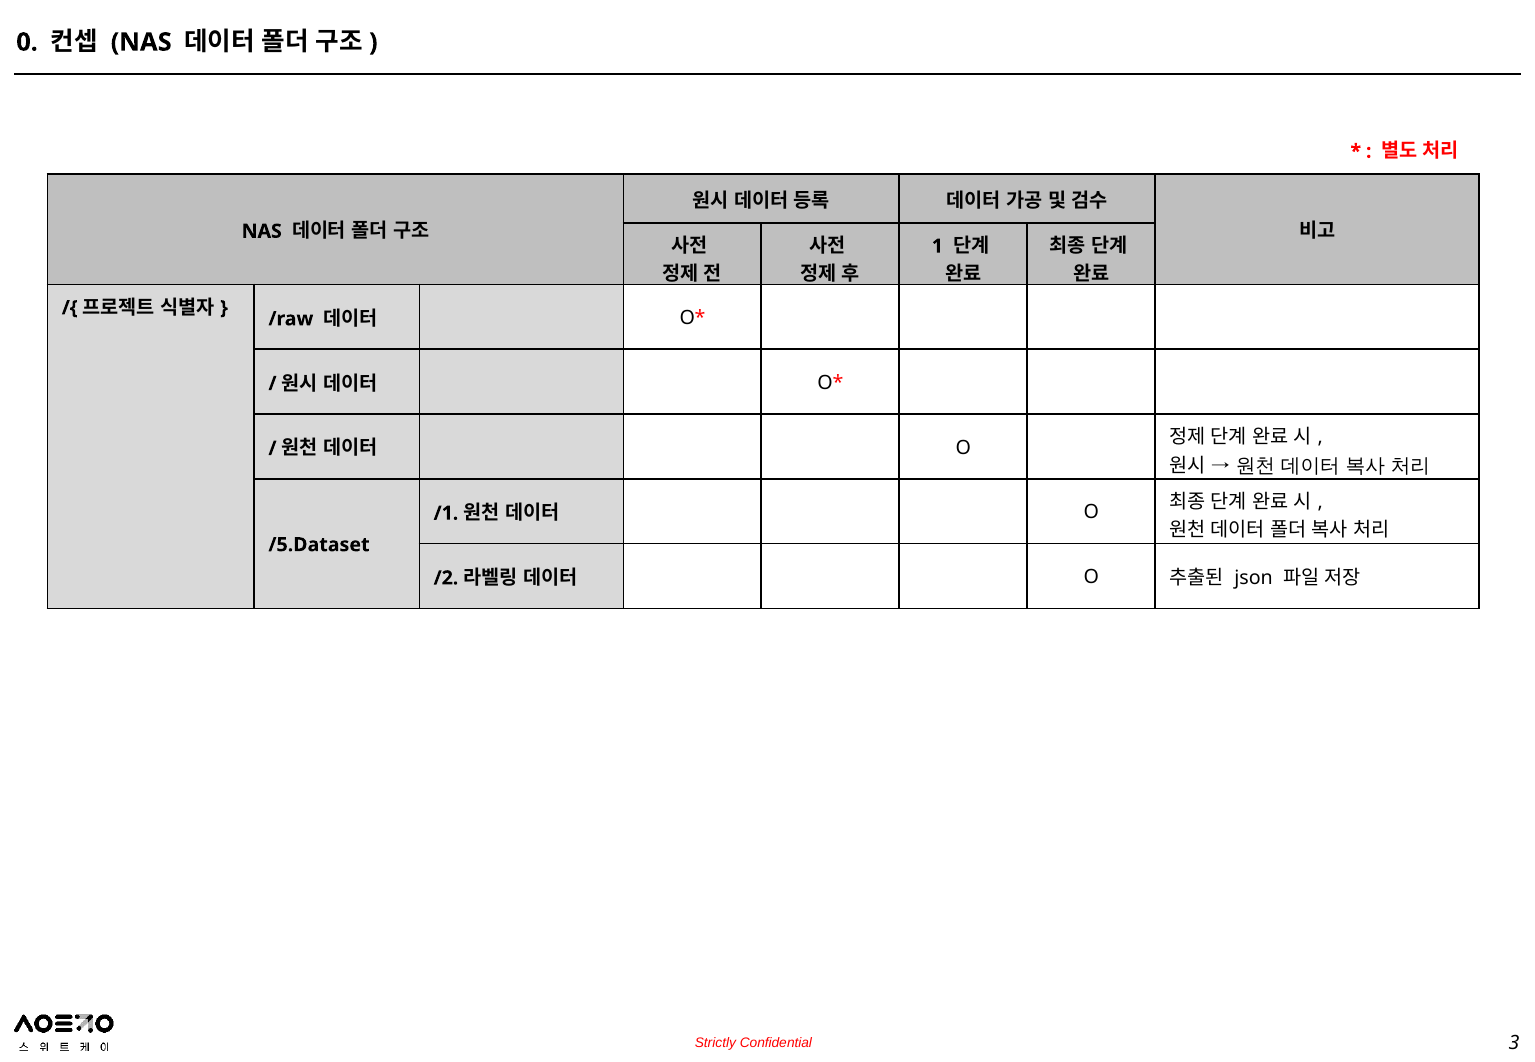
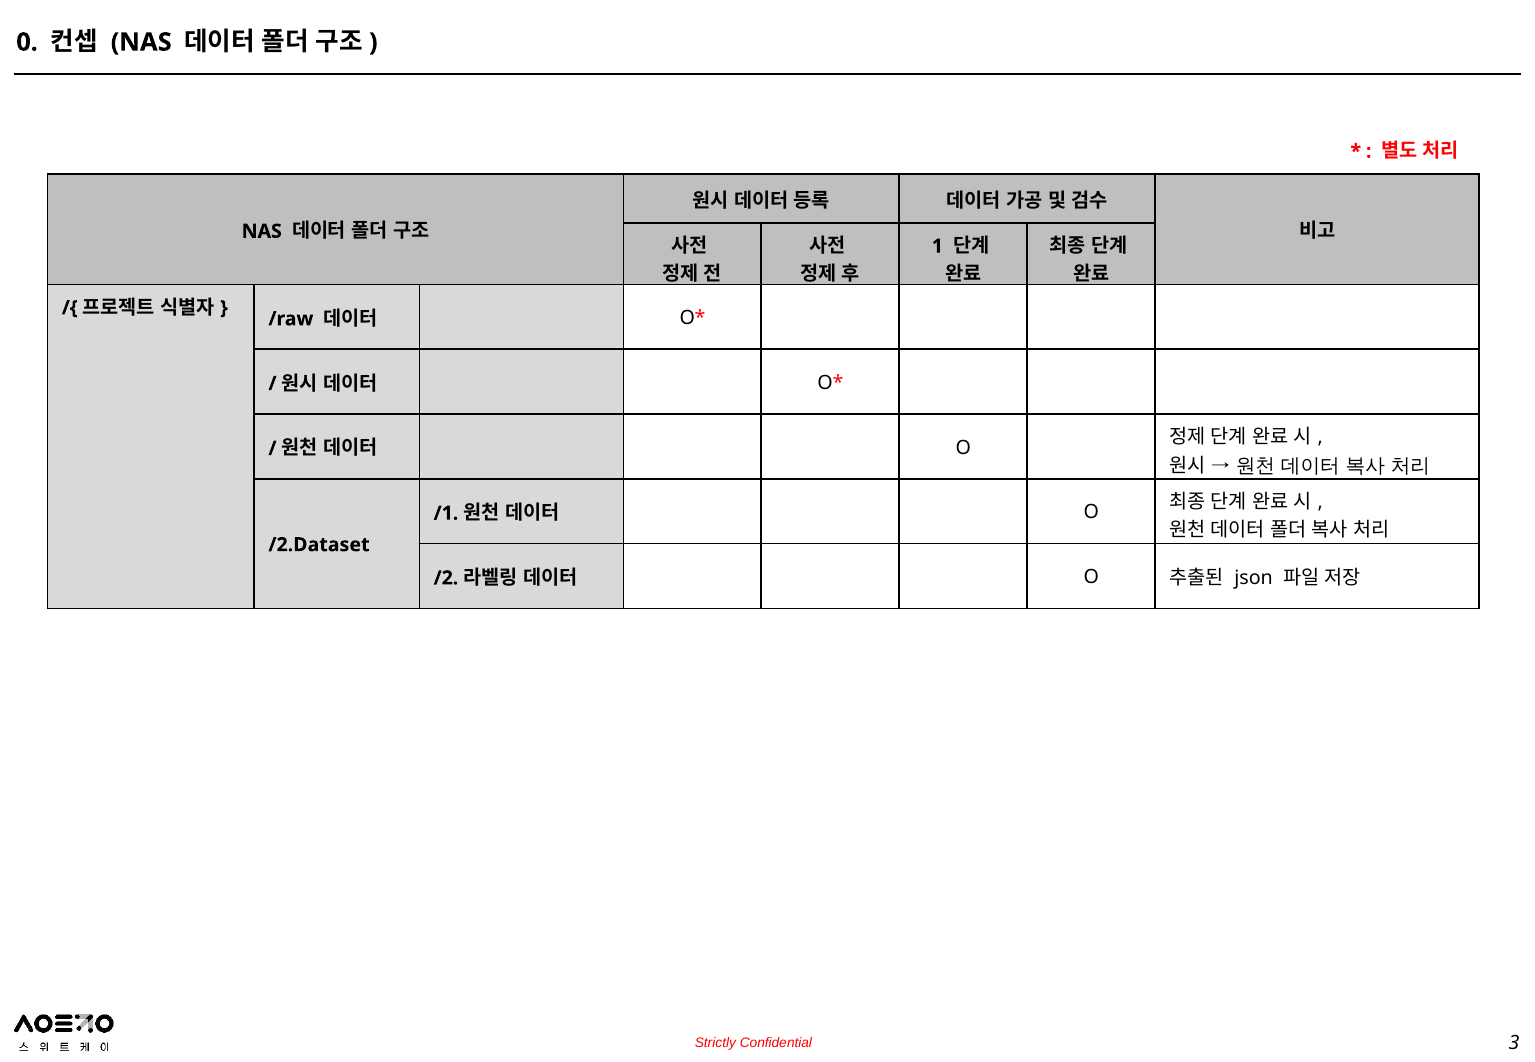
/5.Dataset: /5.Dataset -> /2.Dataset
